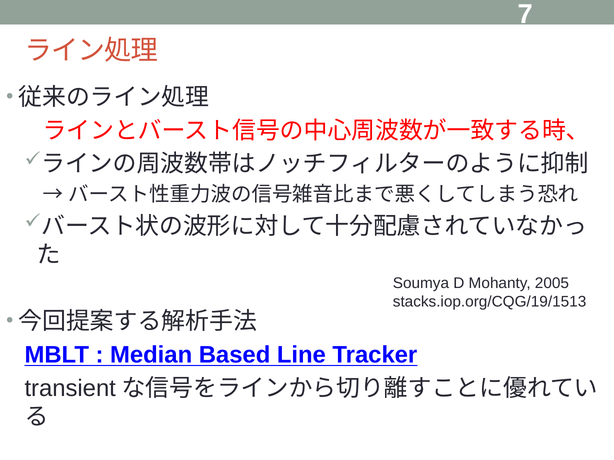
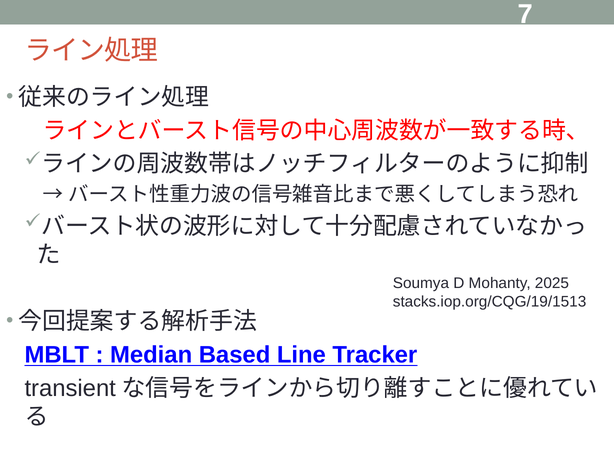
2005: 2005 -> 2025
